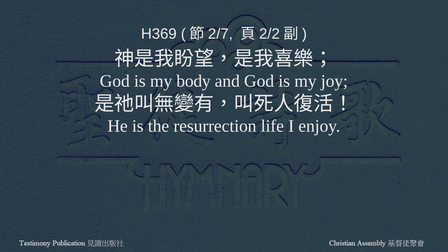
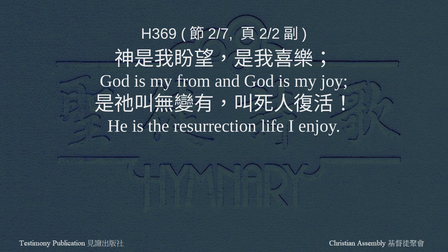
body: body -> from
